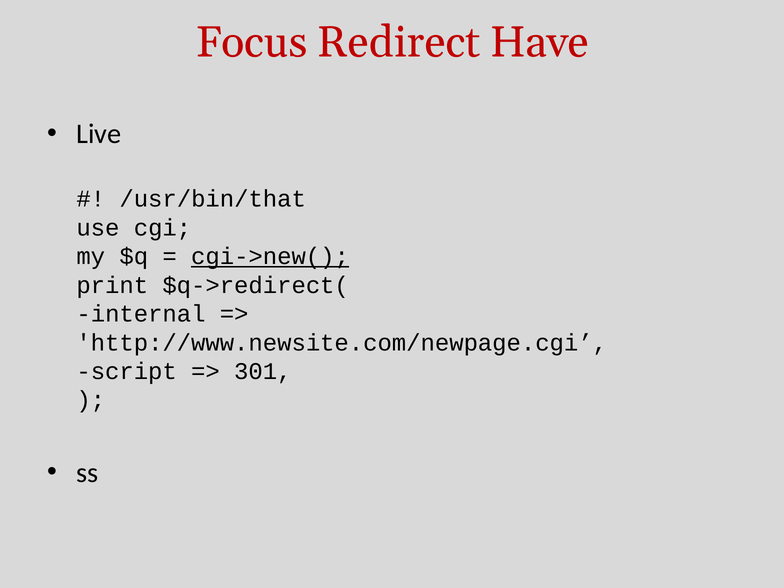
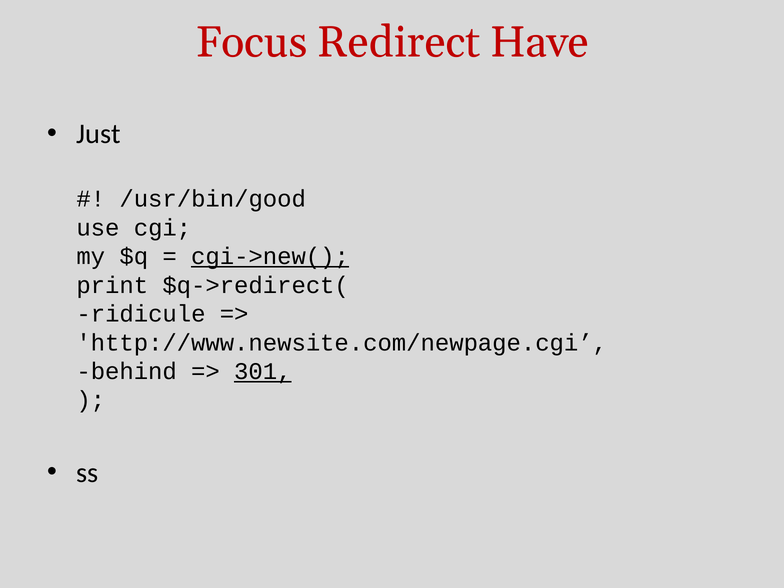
Live: Live -> Just
/usr/bin/that: /usr/bin/that -> /usr/bin/good
internal: internal -> ridicule
script: script -> behind
301 underline: none -> present
